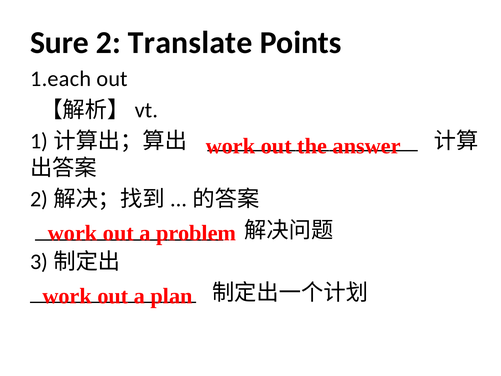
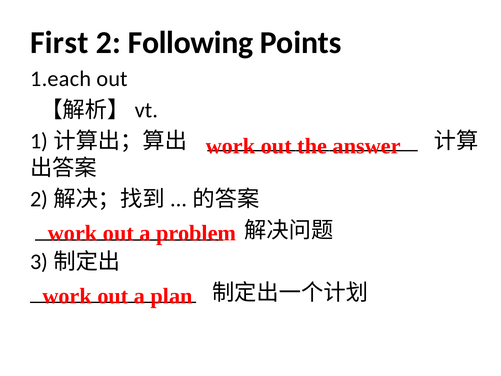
Sure: Sure -> First
Translate: Translate -> Following
